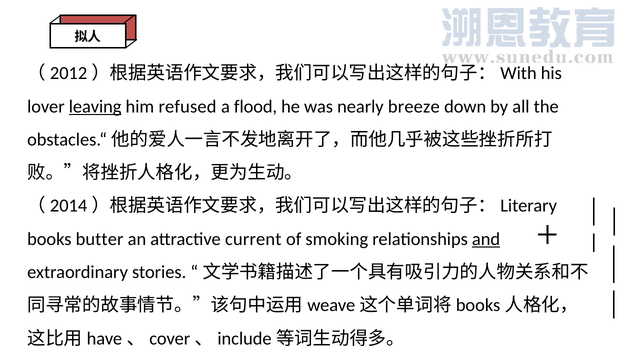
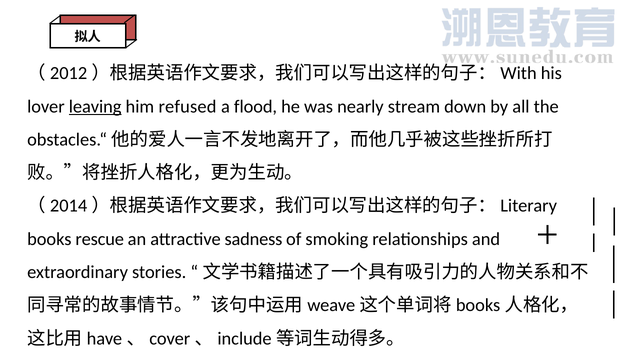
breeze: breeze -> stream
butter: butter -> rescue
current: current -> sadness
and underline: present -> none
